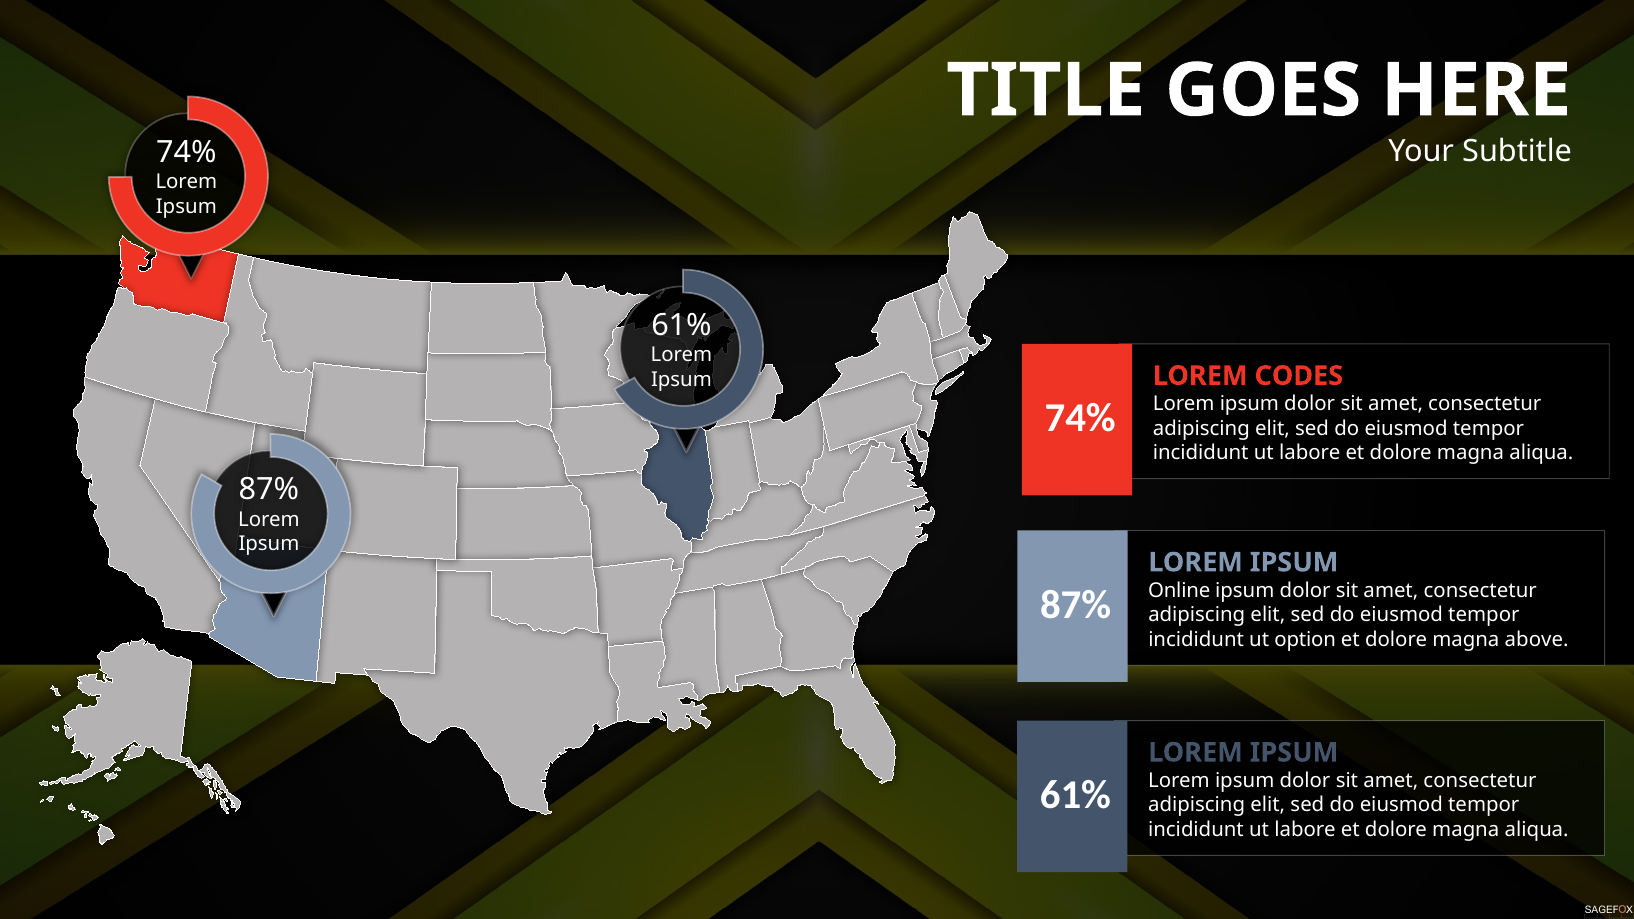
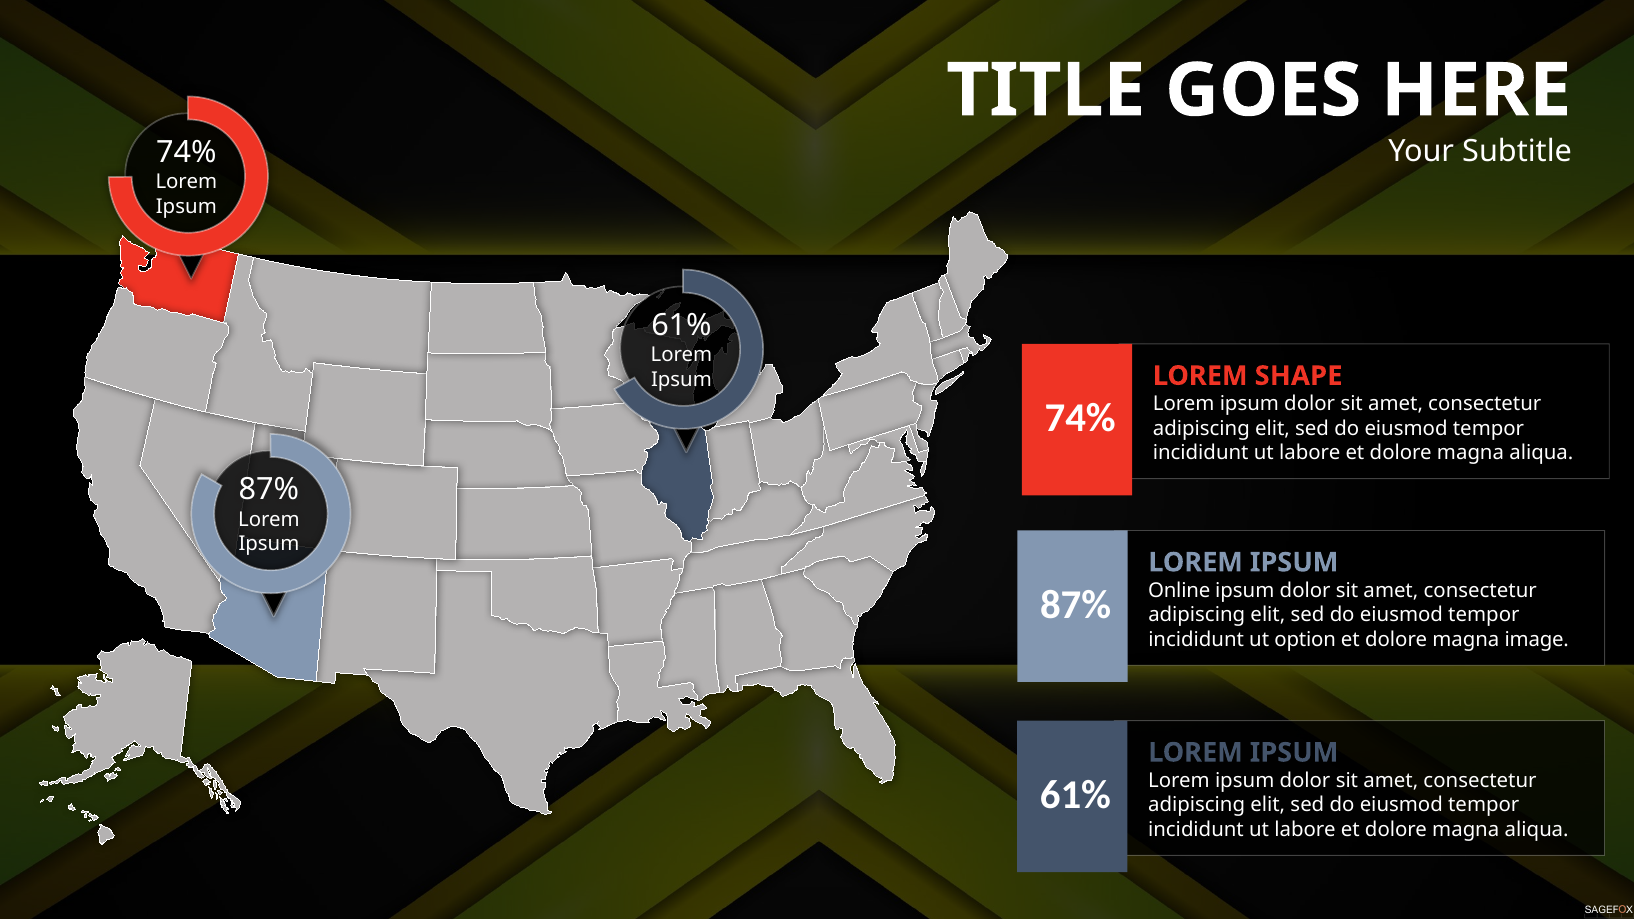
CODES: CODES -> SHAPE
above: above -> image
